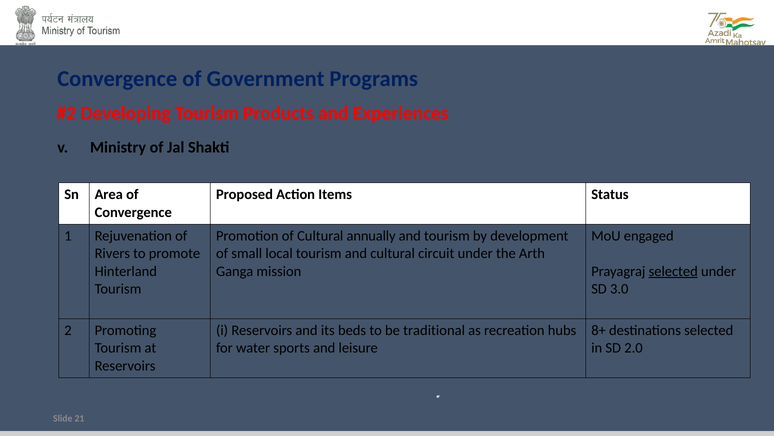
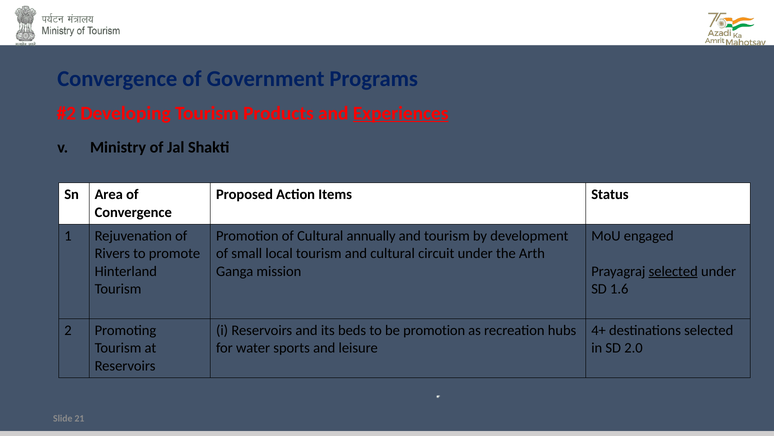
Experiences underline: none -> present
3.0: 3.0 -> 1.6
be traditional: traditional -> promotion
8+: 8+ -> 4+
